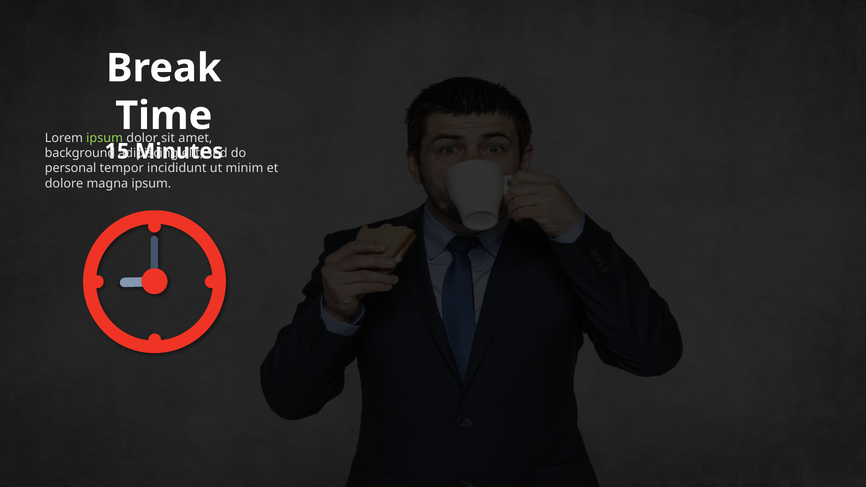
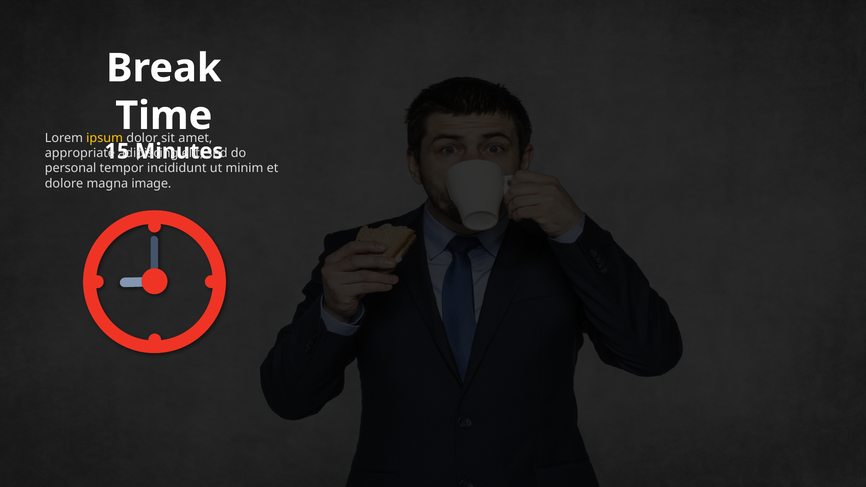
ipsum at (105, 138) colour: light green -> yellow
background: background -> appropriate
magna ipsum: ipsum -> image
